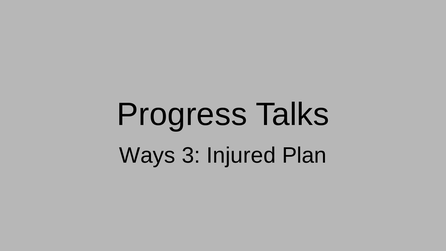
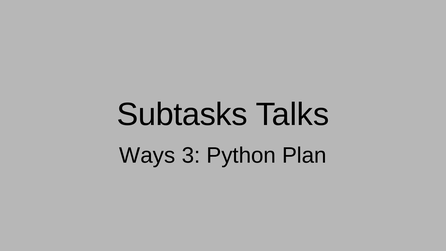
Progress: Progress -> Subtasks
Injured: Injured -> Python
